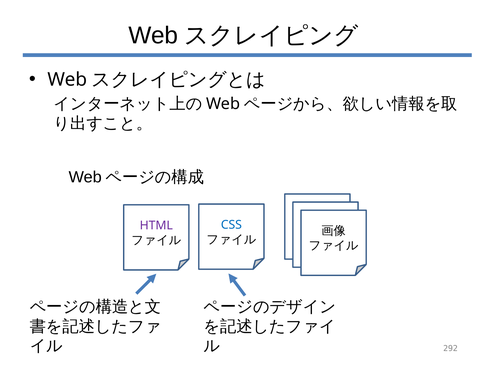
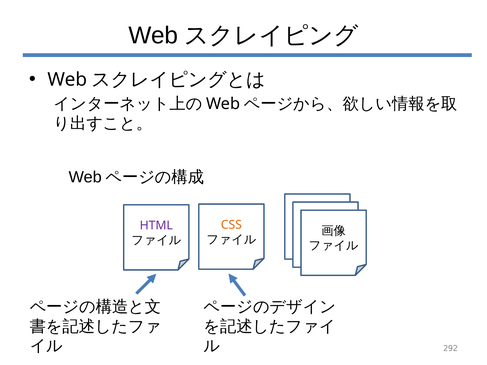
CSS colour: blue -> orange
